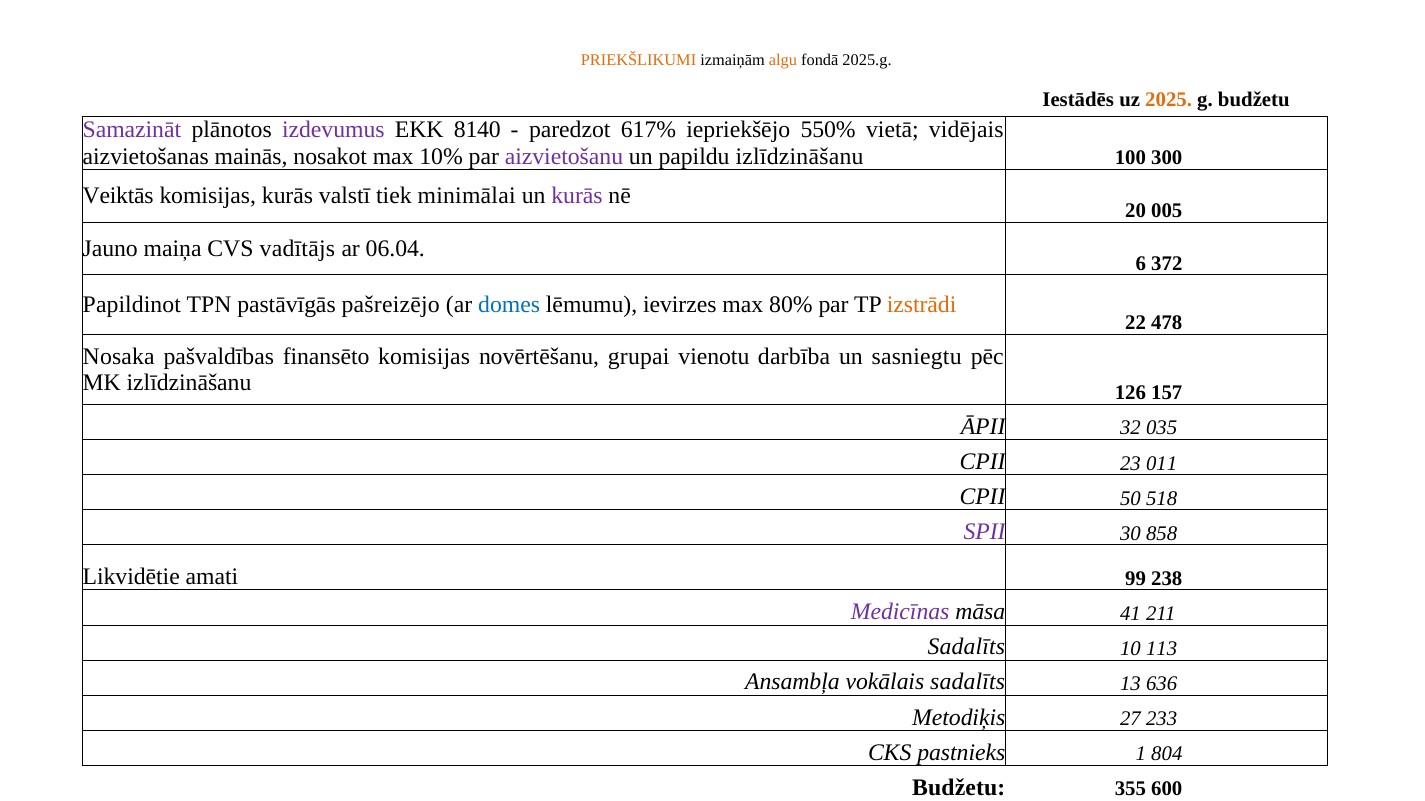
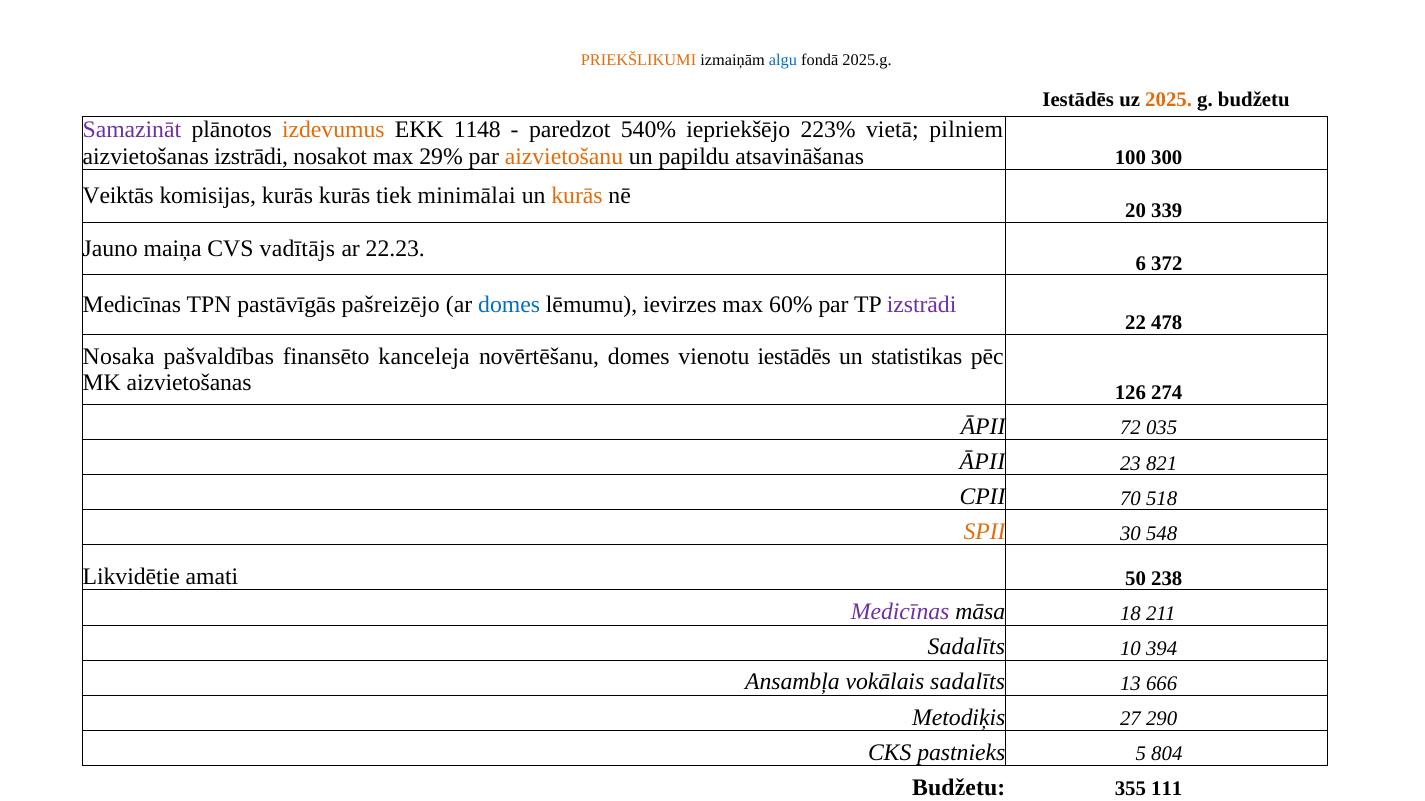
algu colour: orange -> blue
izdevumus colour: purple -> orange
8140: 8140 -> 1148
617%: 617% -> 540%
550%: 550% -> 223%
vidējais: vidējais -> pilniem
aizvietošanas mainās: mainās -> izstrādi
10%: 10% -> 29%
aizvietošanu colour: purple -> orange
papildu izlīdzināšanu: izlīdzināšanu -> atsavināšanas
kurās valstī: valstī -> kurās
kurās at (577, 196) colour: purple -> orange
005: 005 -> 339
06.04: 06.04 -> 22.23
Papildinot at (132, 305): Papildinot -> Medicīnas
80%: 80% -> 60%
izstrādi at (922, 305) colour: orange -> purple
finansēto komisijas: komisijas -> kanceleja
novērtēšanu grupai: grupai -> domes
vienotu darbība: darbība -> iestādēs
sasniegtu: sasniegtu -> statistikas
MK izlīdzināšanu: izlīdzināšanu -> aizvietošanas
157: 157 -> 274
32: 32 -> 72
CPII at (983, 462): CPII -> ĀPII
011: 011 -> 821
50: 50 -> 70
SPII colour: purple -> orange
858: 858 -> 548
99: 99 -> 50
41: 41 -> 18
113: 113 -> 394
636: 636 -> 666
233: 233 -> 290
1: 1 -> 5
600: 600 -> 111
